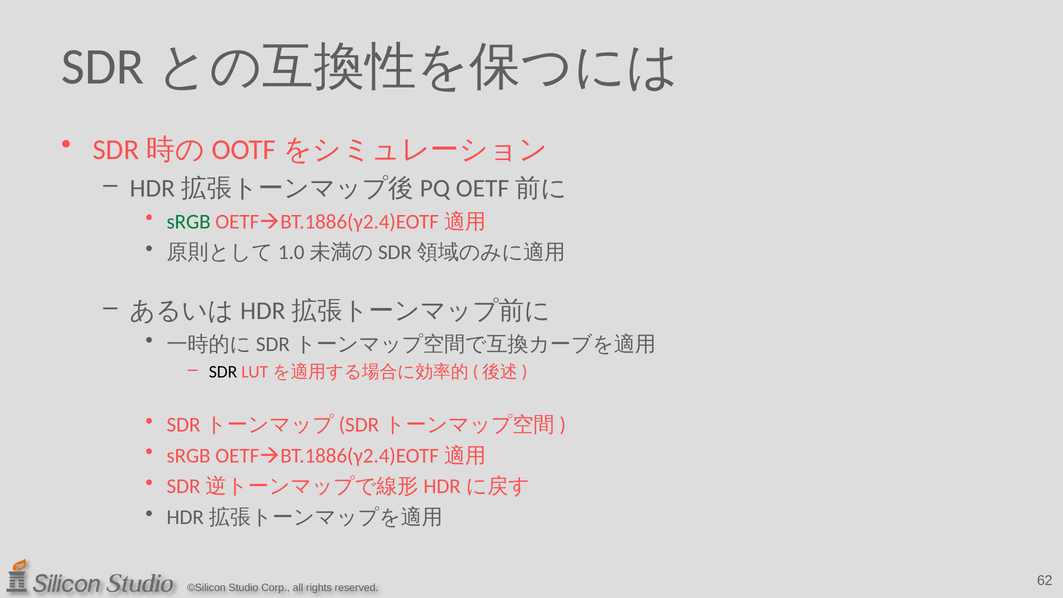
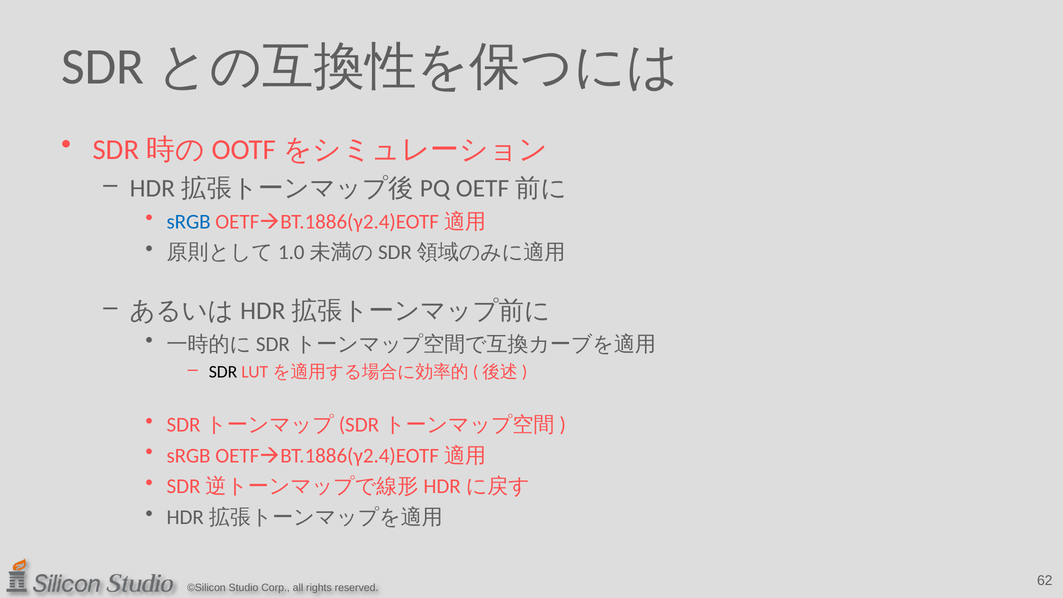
sRGB at (189, 222) colour: green -> blue
